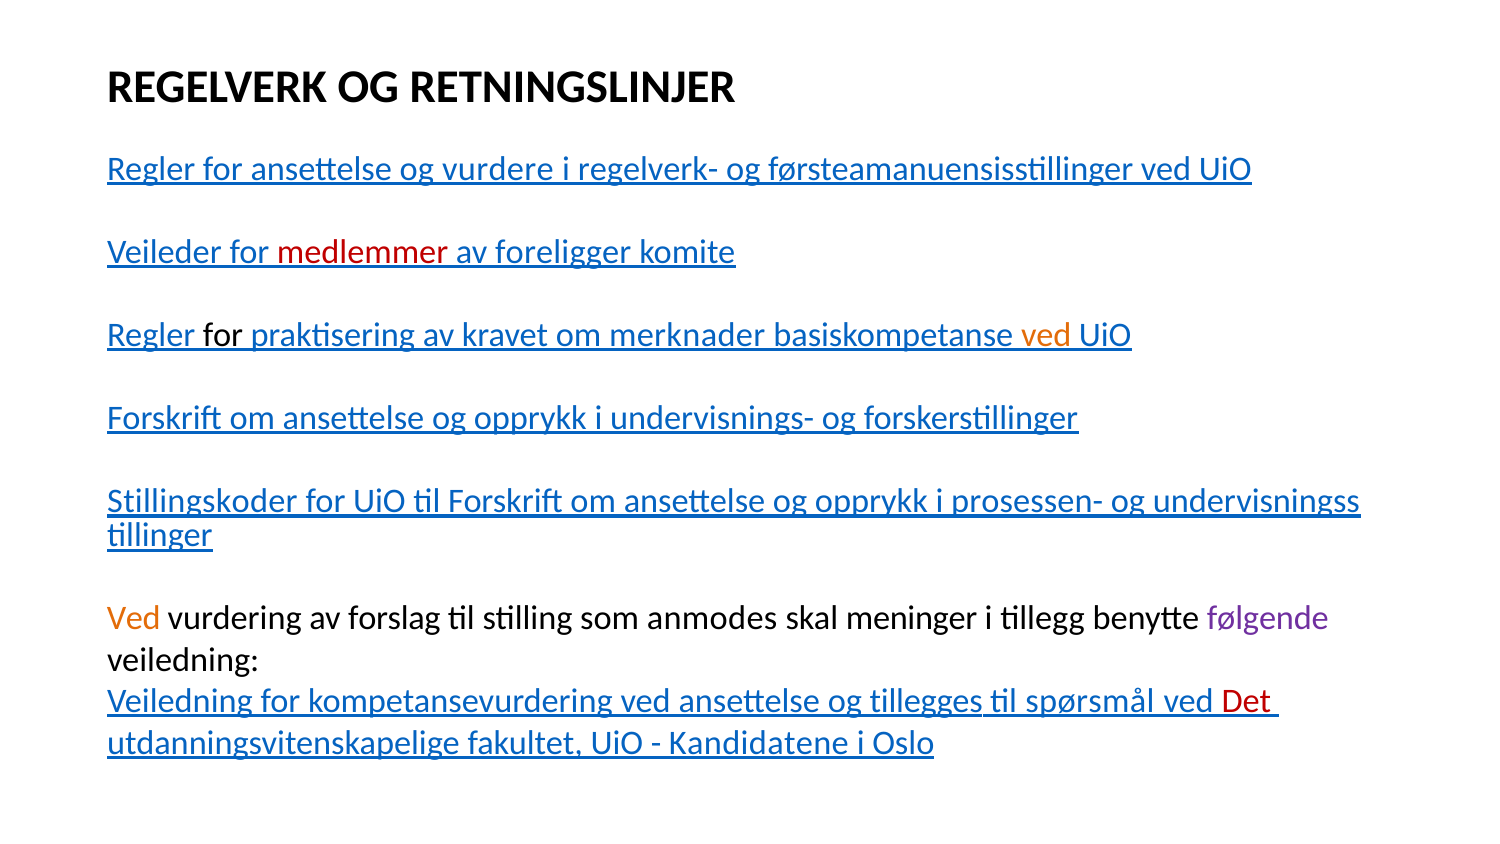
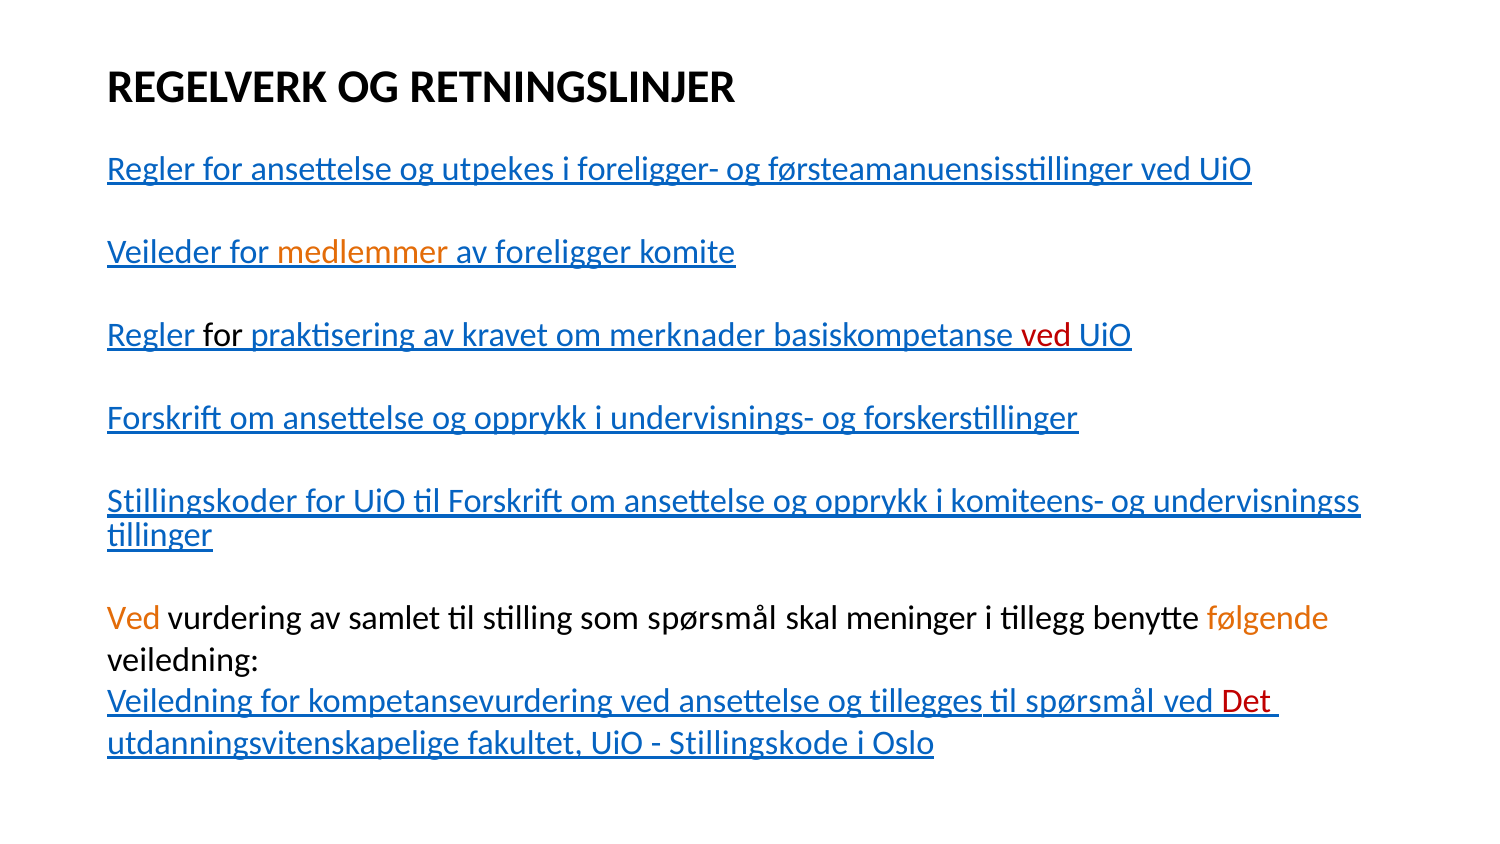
vurdere: vurdere -> utpekes
regelverk-: regelverk- -> foreligger-
medlemmer colour: red -> orange
ved at (1046, 335) colour: orange -> red
prosessen-: prosessen- -> komiteens-
forslag: forslag -> samlet
som anmodes: anmodes -> spørsmål
følgende colour: purple -> orange
Kandidatene: Kandidatene -> Stillingskode
